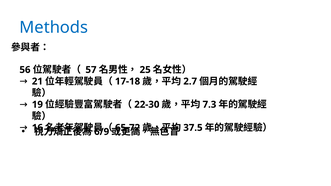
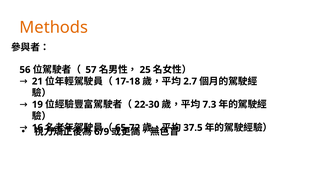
Methods colour: blue -> orange
